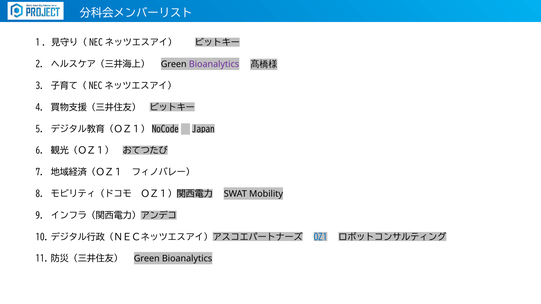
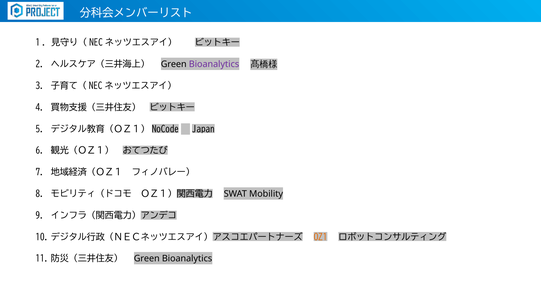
OZ1 colour: blue -> orange
